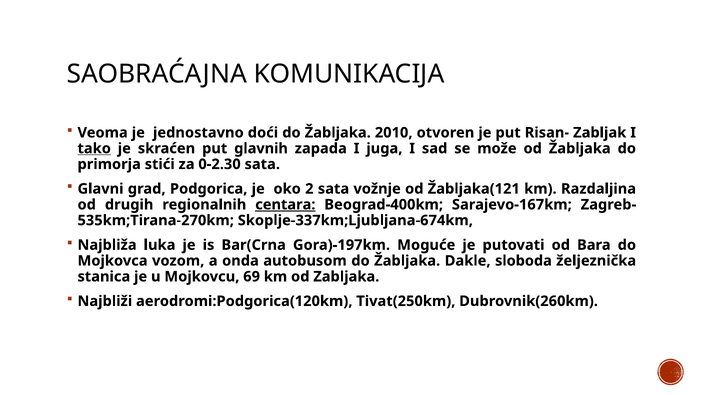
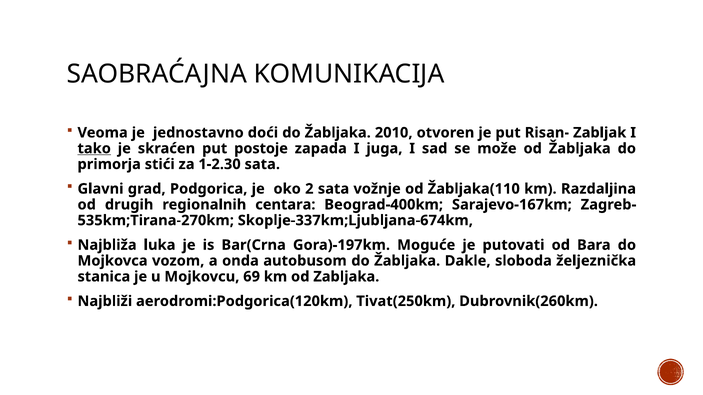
glavnih: glavnih -> postoje
0-2.30: 0-2.30 -> 1-2.30
Žabljaka(121: Žabljaka(121 -> Žabljaka(110
centara underline: present -> none
